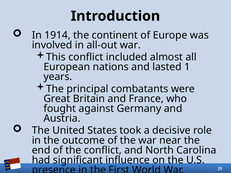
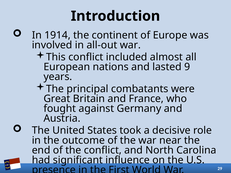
1: 1 -> 9
